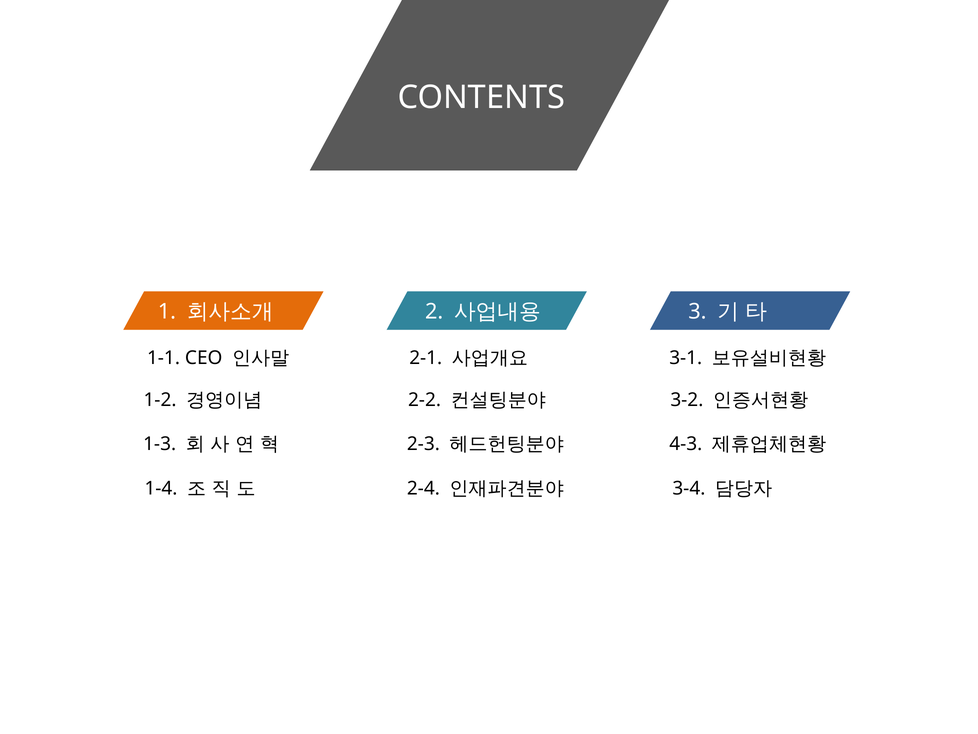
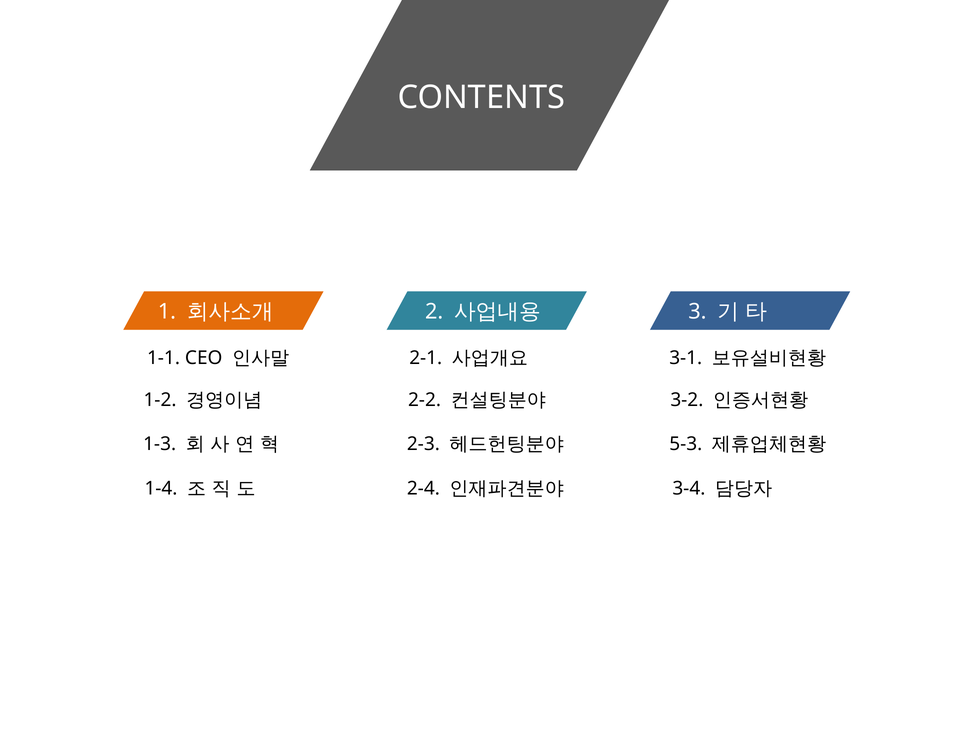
4-3: 4-3 -> 5-3
